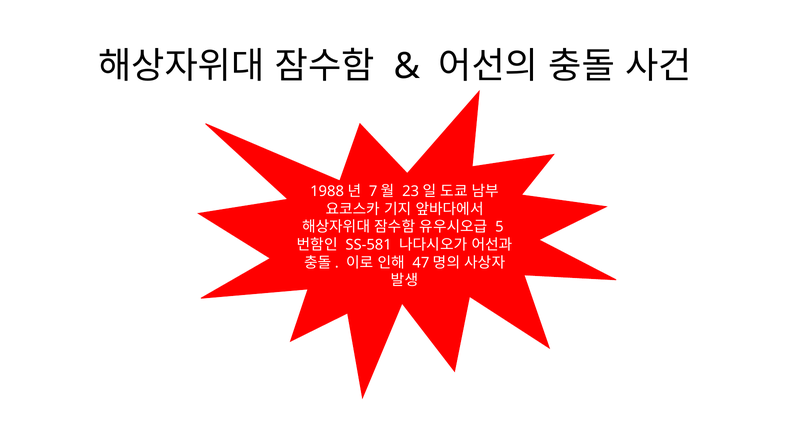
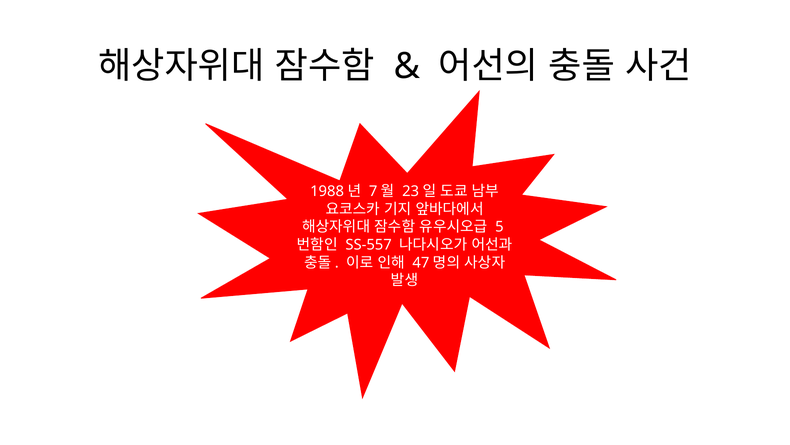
SS-581: SS-581 -> SS-557
